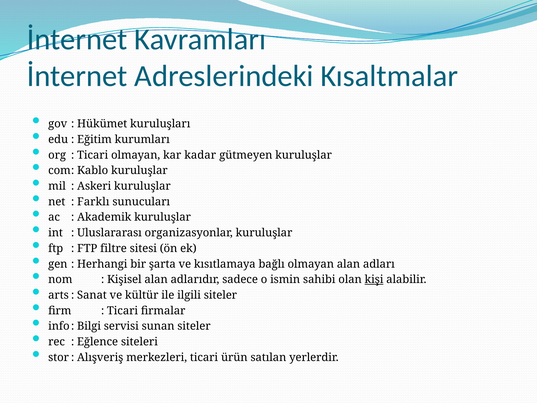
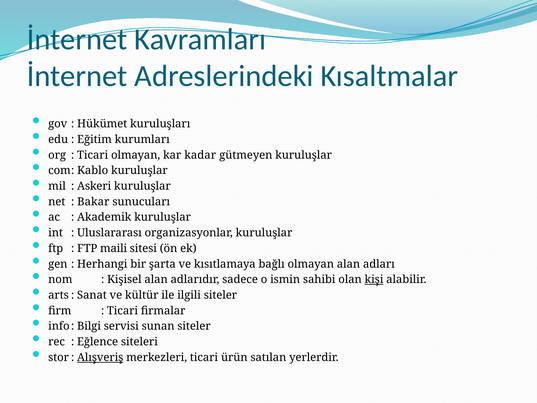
Farklı: Farklı -> Bakar
filtre: filtre -> maili
Alışveriş underline: none -> present
